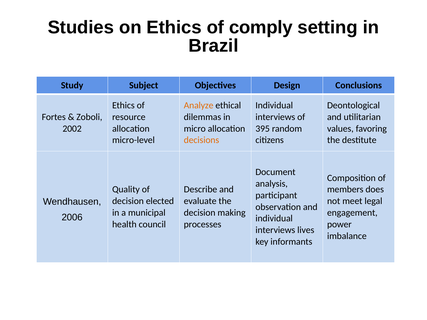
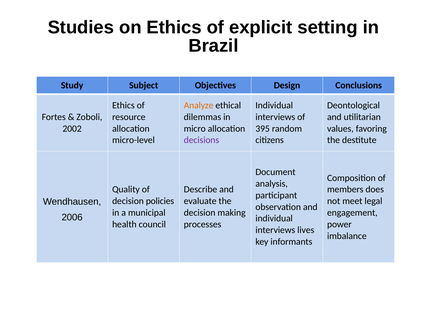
comply: comply -> explicit
decisions colour: orange -> purple
elected: elected -> policies
